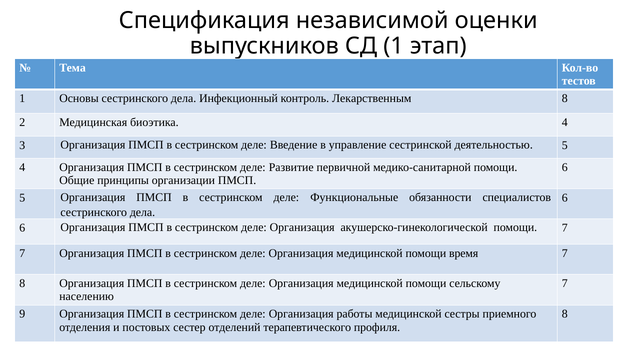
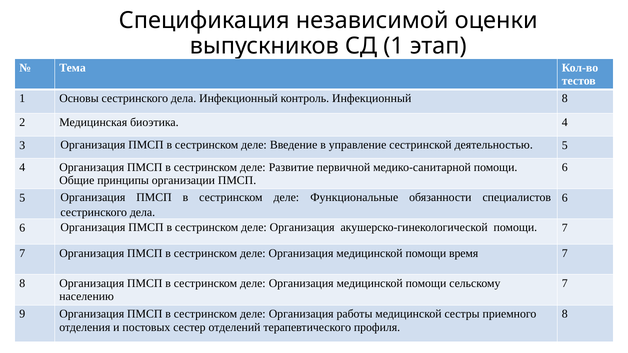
контроль Лекарственным: Лекарственным -> Инфекционный
